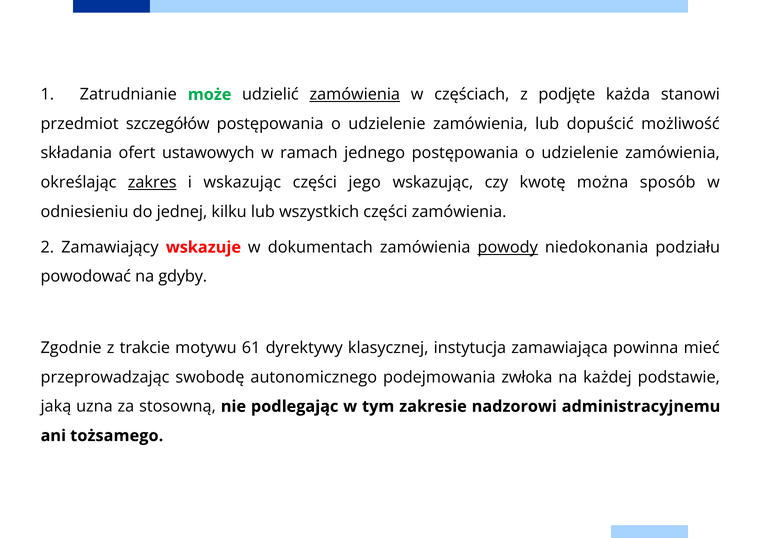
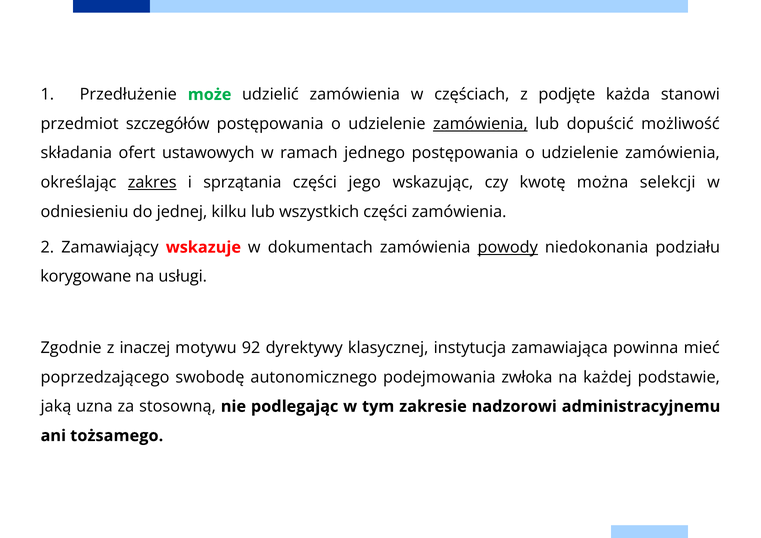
Zatrudnianie: Zatrudnianie -> Przedłużenie
zamówienia at (355, 95) underline: present -> none
zamówienia at (480, 124) underline: none -> present
i wskazując: wskazując -> sprzątania
sposób: sposób -> selekcji
powodować: powodować -> korygowane
gdyby: gdyby -> usługi
trakcie: trakcie -> inaczej
61: 61 -> 92
przeprowadzając: przeprowadzając -> poprzedzającego
